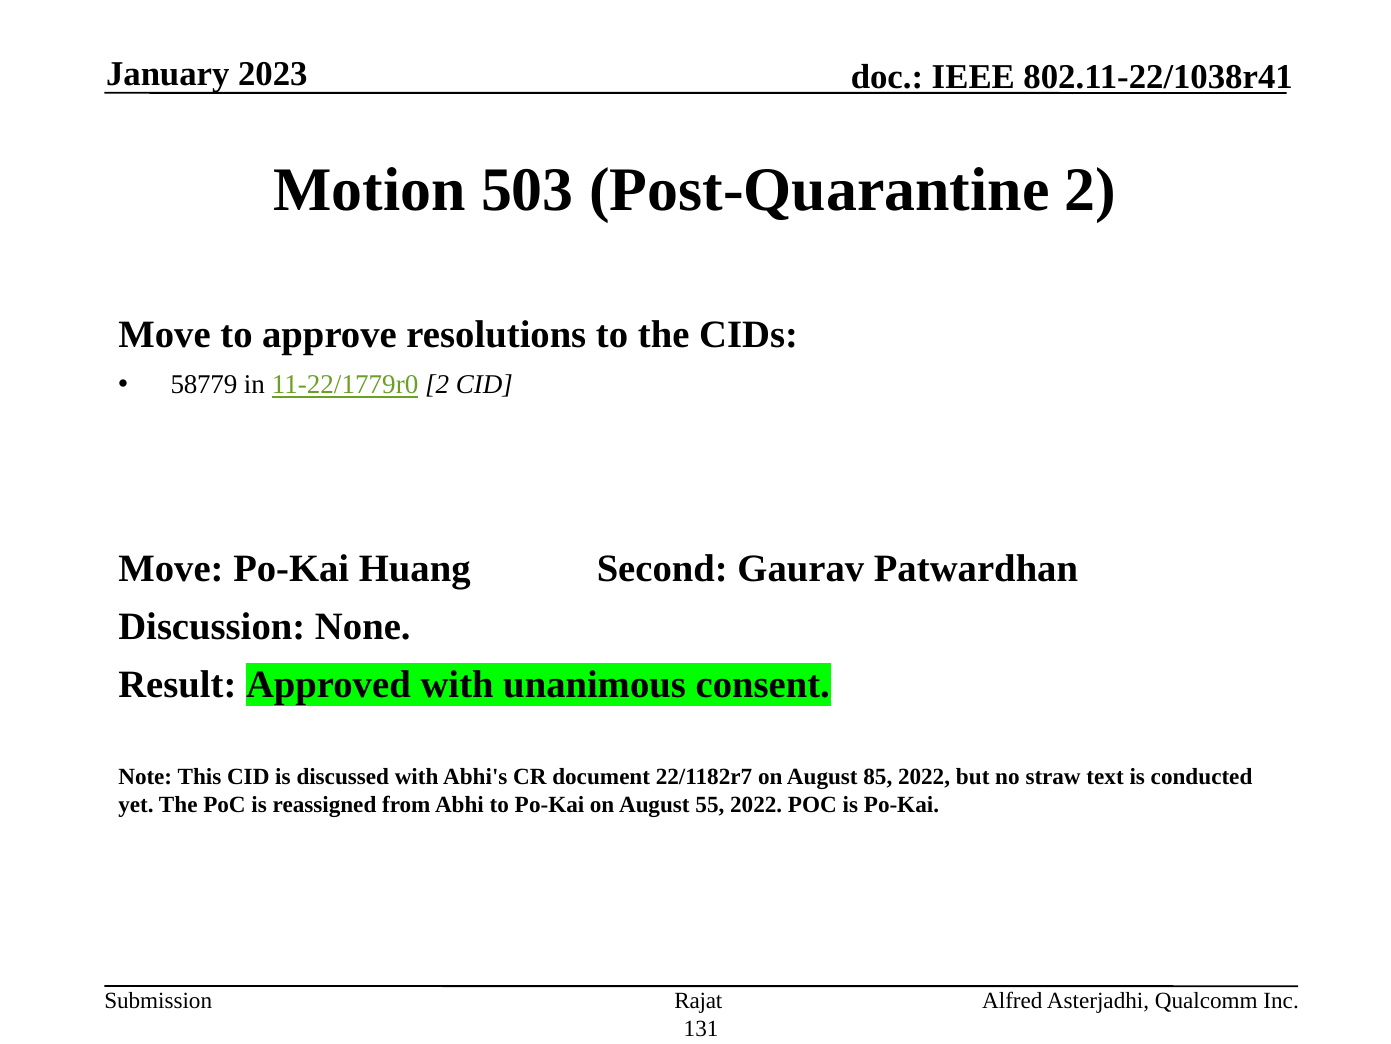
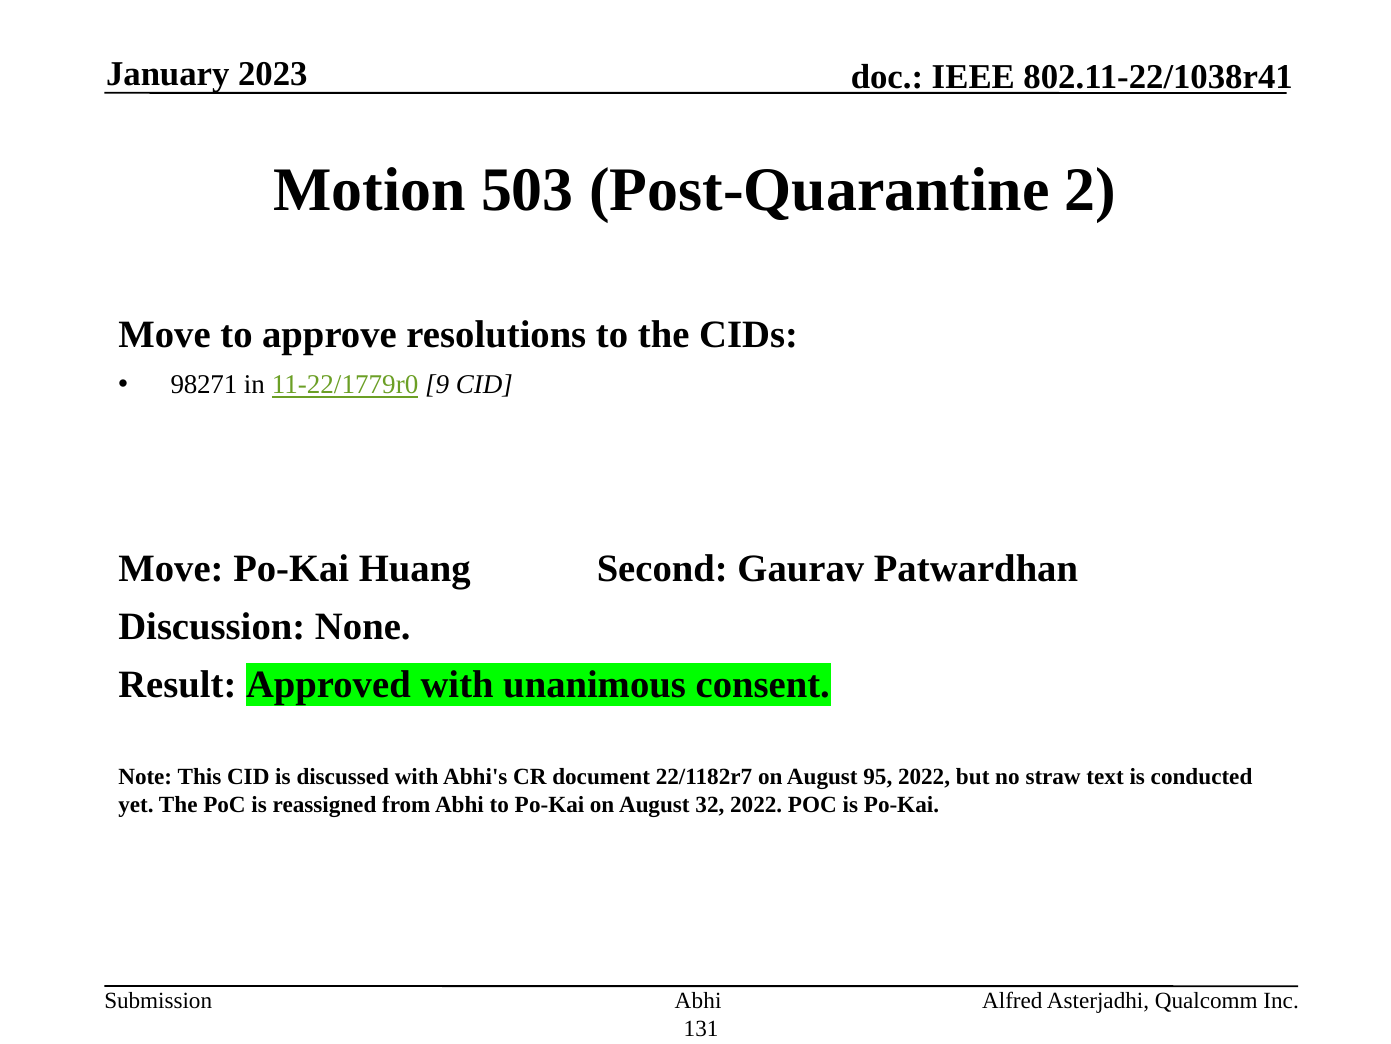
58779: 58779 -> 98271
11-22/1779r0 2: 2 -> 9
85: 85 -> 95
55: 55 -> 32
Rajat at (698, 1001): Rajat -> Abhi
